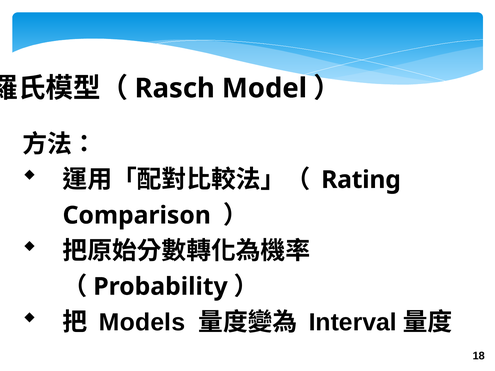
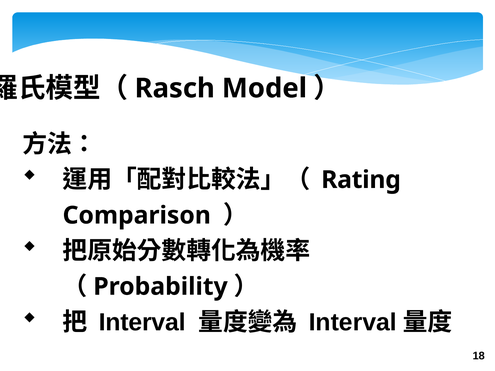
Models at (142, 322): Models -> Interval
